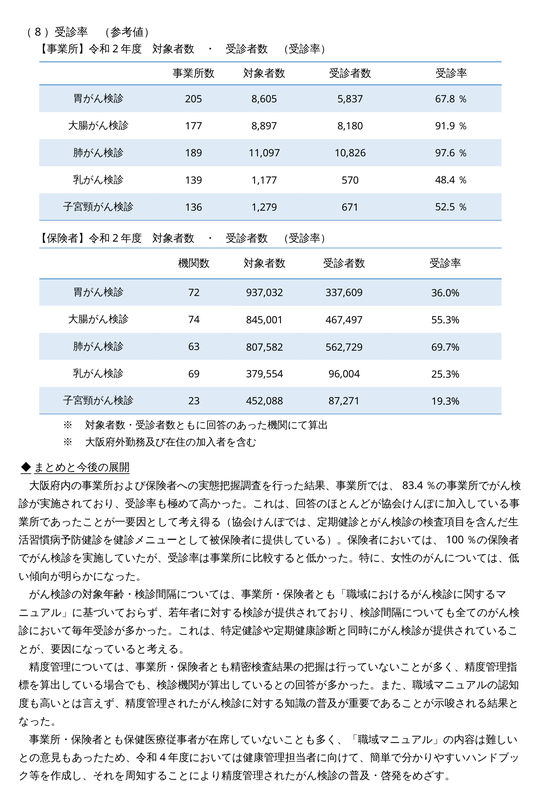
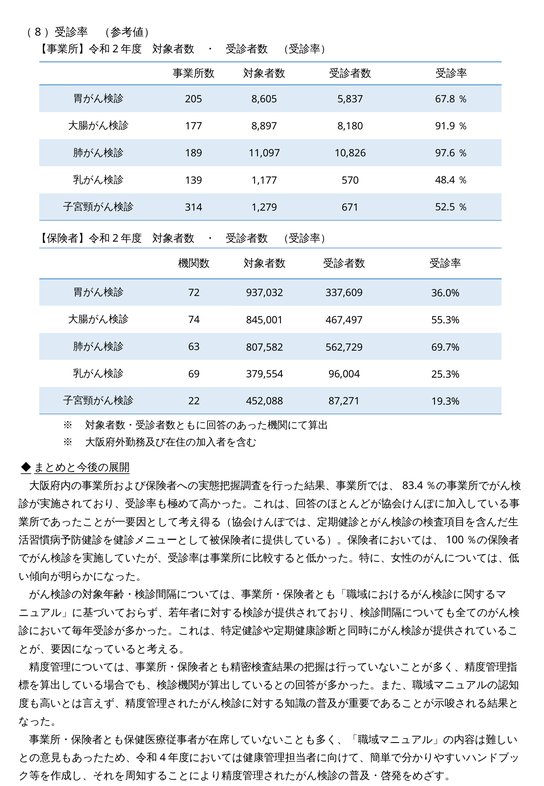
136: 136 -> 314
23: 23 -> 22
